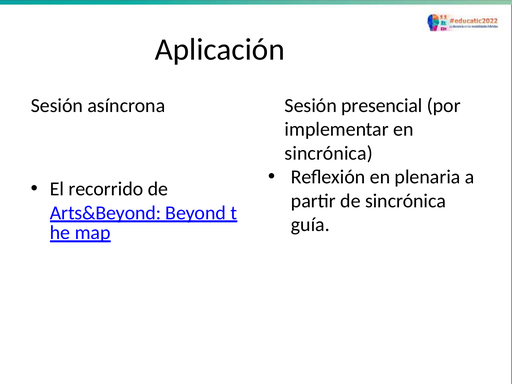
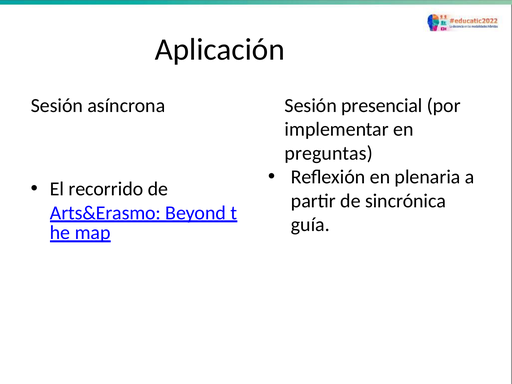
sincrónica at (329, 153): sincrónica -> preguntas
Arts&Beyond: Arts&Beyond -> Arts&Erasmo
